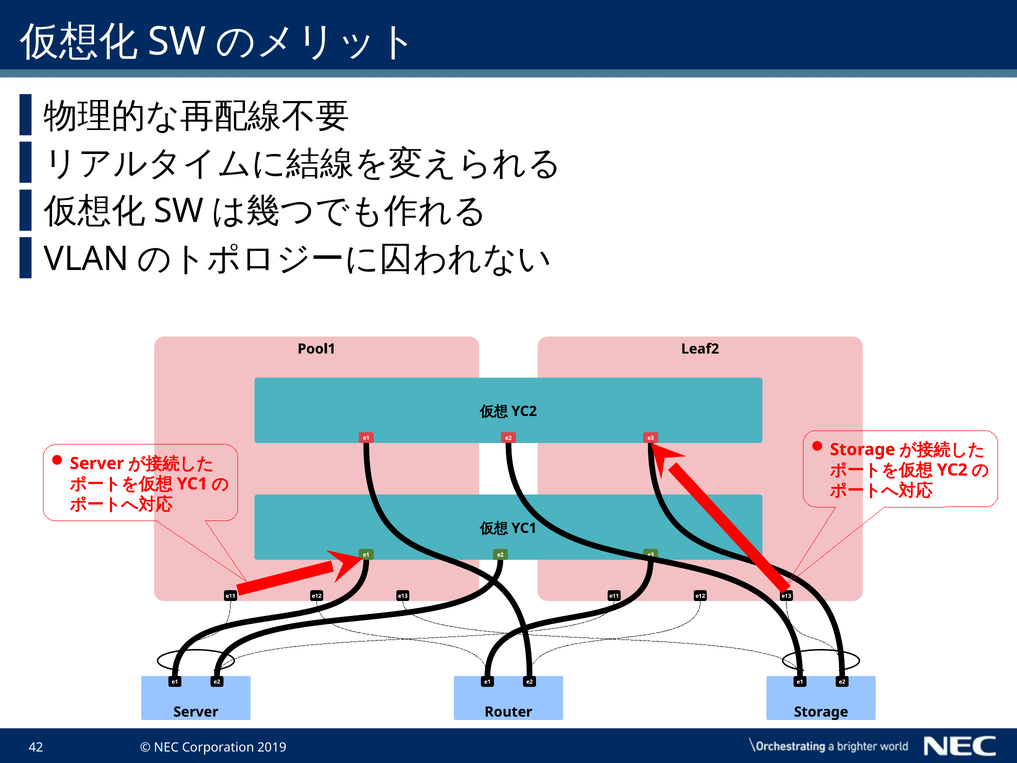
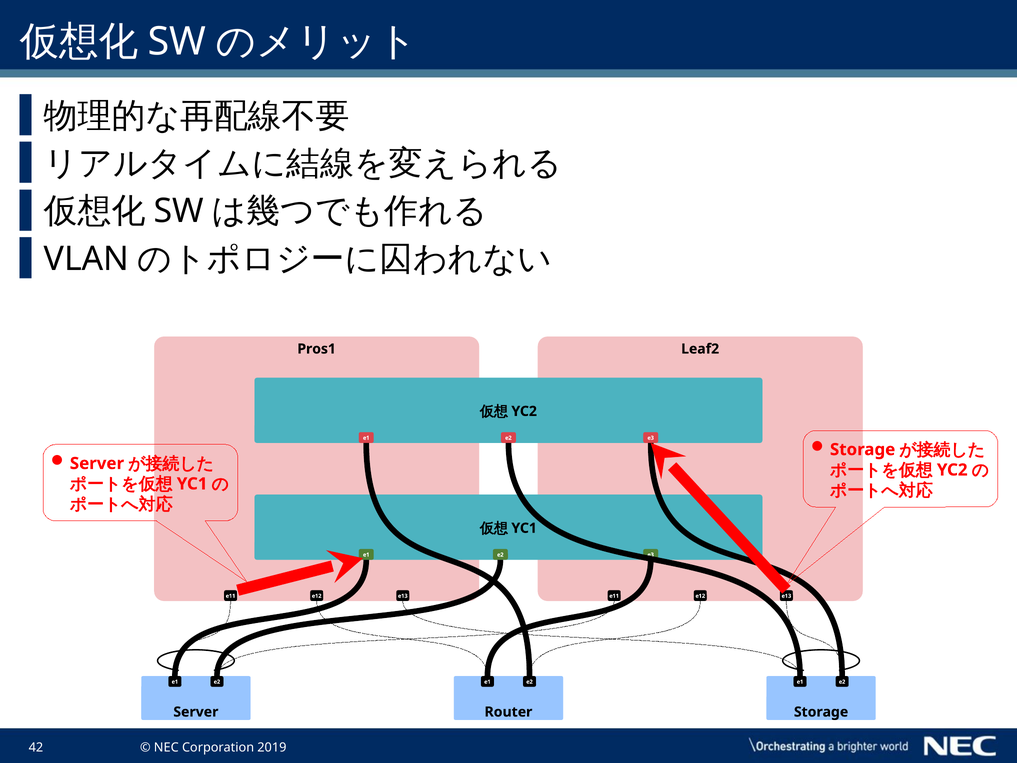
Pool1: Pool1 -> Pros1
